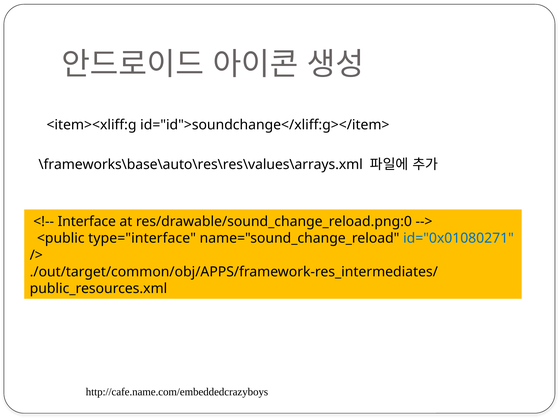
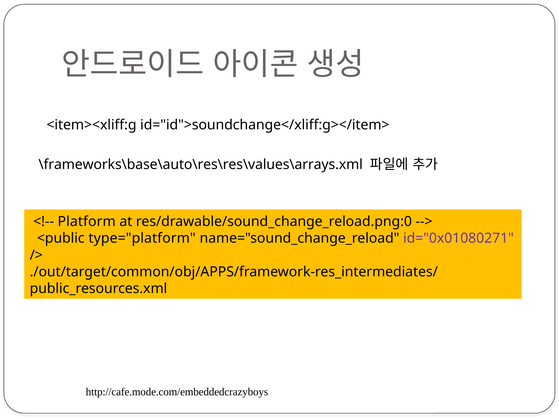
Interface: Interface -> Platform
type="interface: type="interface -> type="platform
id="0x01080271 colour: blue -> purple
http://cafe.name.com/embeddedcrazyboys: http://cafe.name.com/embeddedcrazyboys -> http://cafe.mode.com/embeddedcrazyboys
